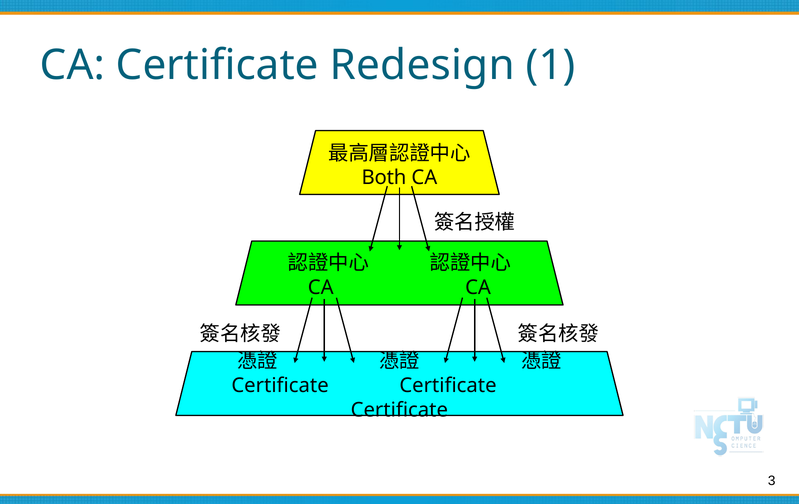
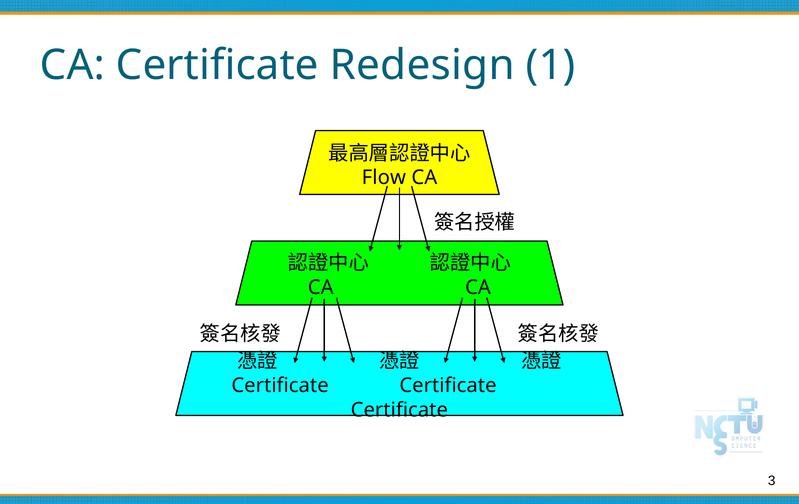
Both: Both -> Flow
